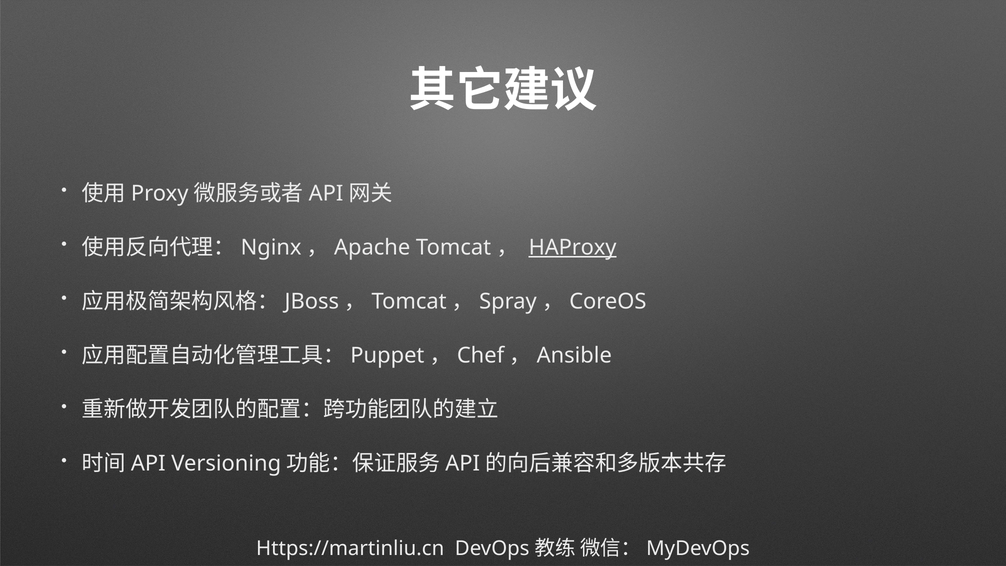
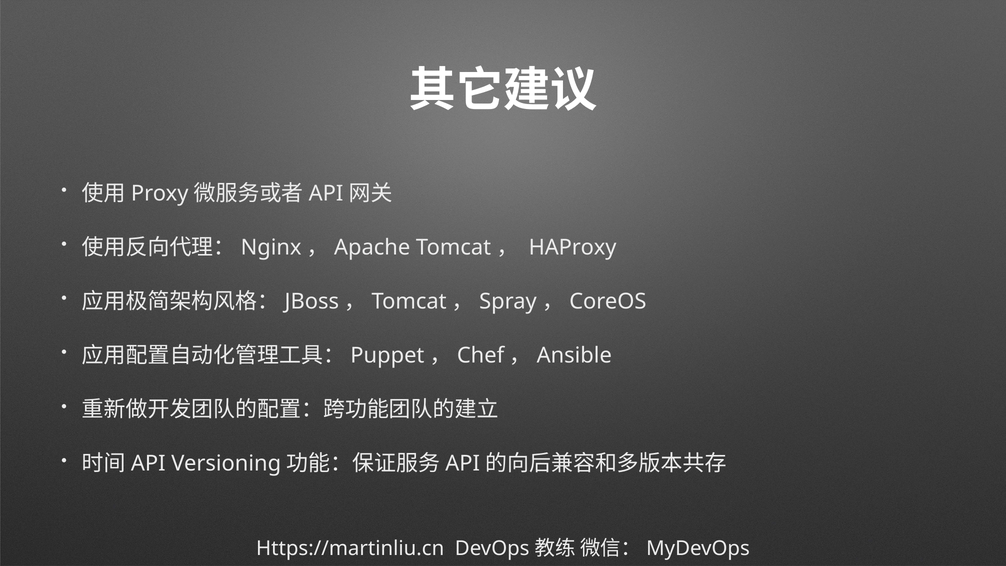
HAProxy underline: present -> none
